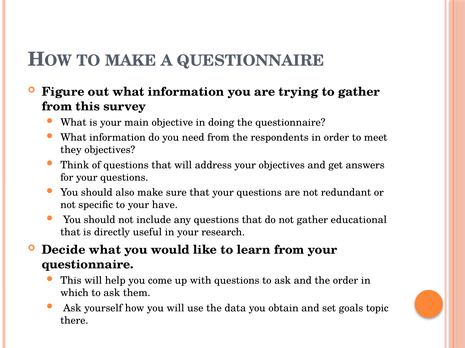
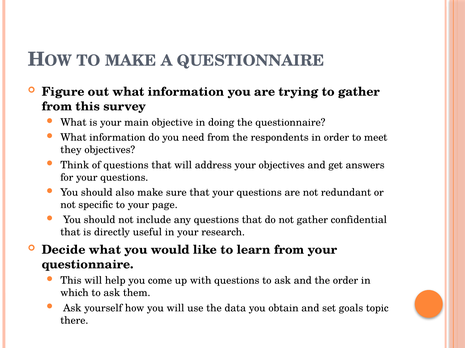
have: have -> page
educational: educational -> confidential
